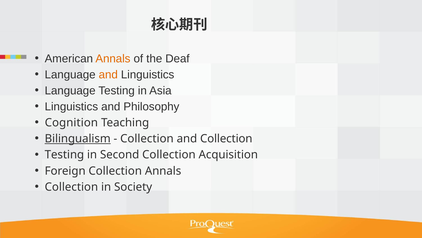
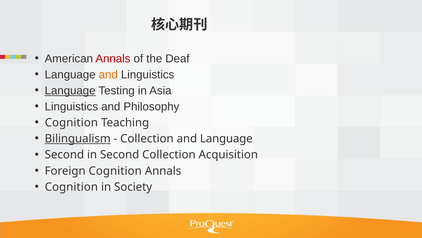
Annals at (113, 59) colour: orange -> red
Language at (70, 91) underline: none -> present
and Collection: Collection -> Language
Testing at (64, 154): Testing -> Second
Foreign Collection: Collection -> Cognition
Collection at (71, 186): Collection -> Cognition
